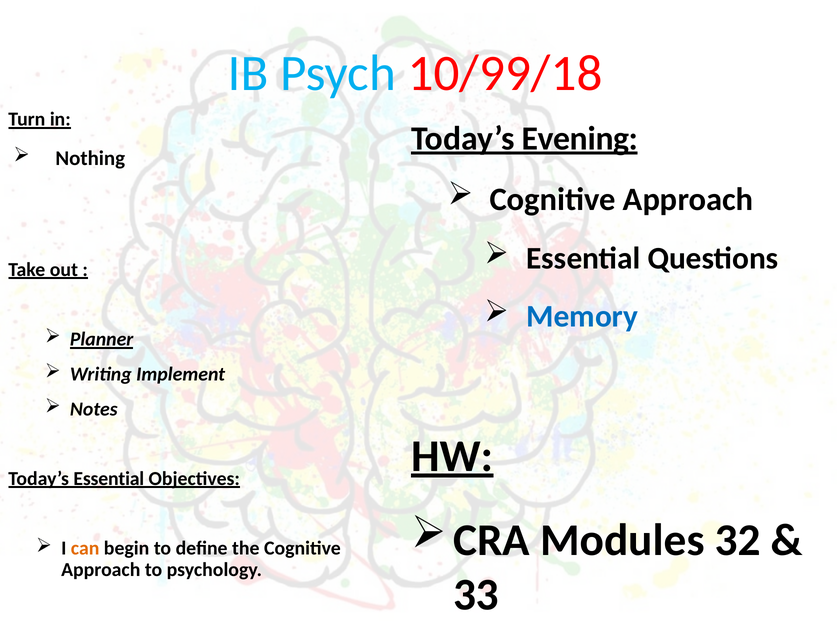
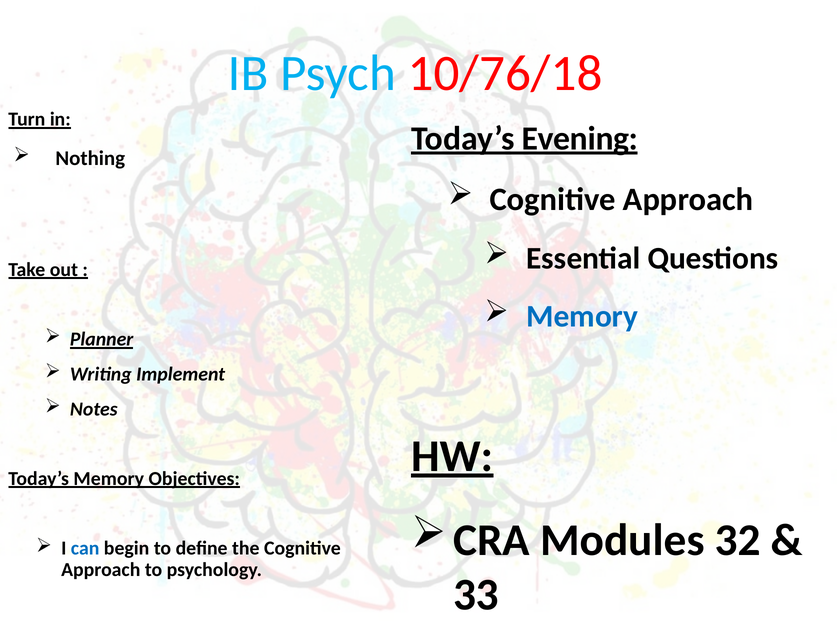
10/99/18: 10/99/18 -> 10/76/18
Today’s Essential: Essential -> Memory
can colour: orange -> blue
